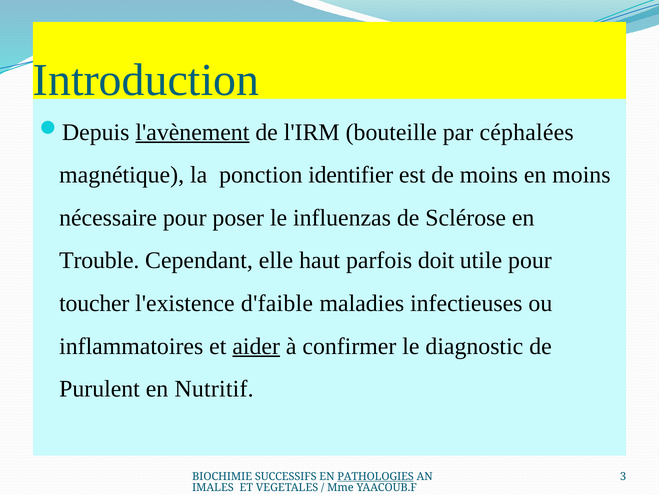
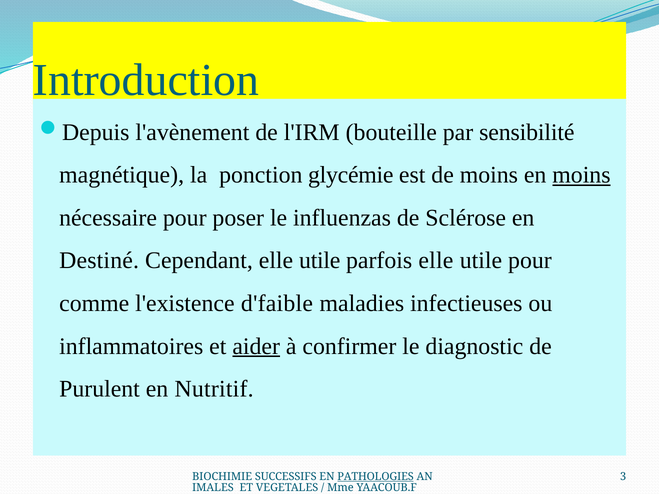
l'avènement underline: present -> none
céphalées: céphalées -> sensibilité
identifier: identifier -> glycémie
moins at (581, 175) underline: none -> present
Trouble: Trouble -> Destiné
Cependant elle haut: haut -> utile
parfois doit: doit -> elle
toucher: toucher -> comme
